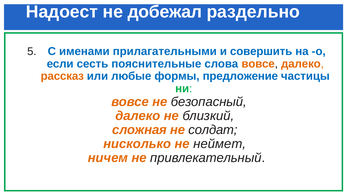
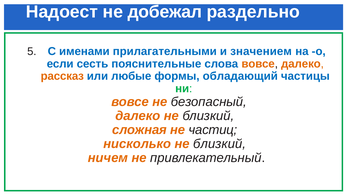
совершить: совершить -> значением
предложение: предложение -> обладающий
солдат: солдат -> частиц
нисколько не неймет: неймет -> близкий
